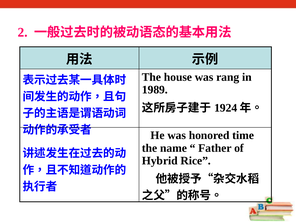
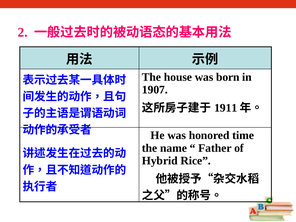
rang: rang -> born
1989: 1989 -> 1907
1924: 1924 -> 1911
